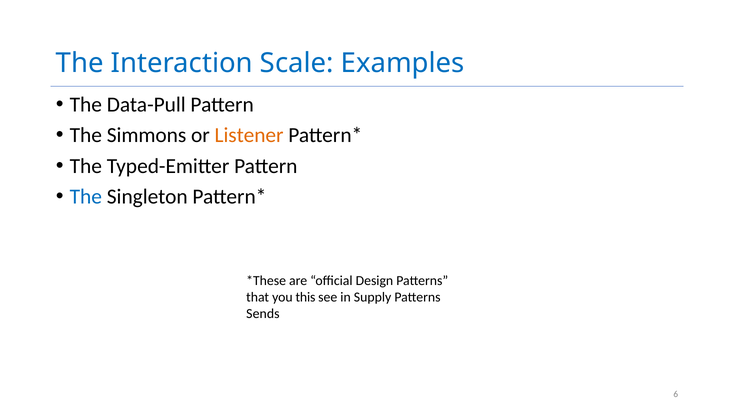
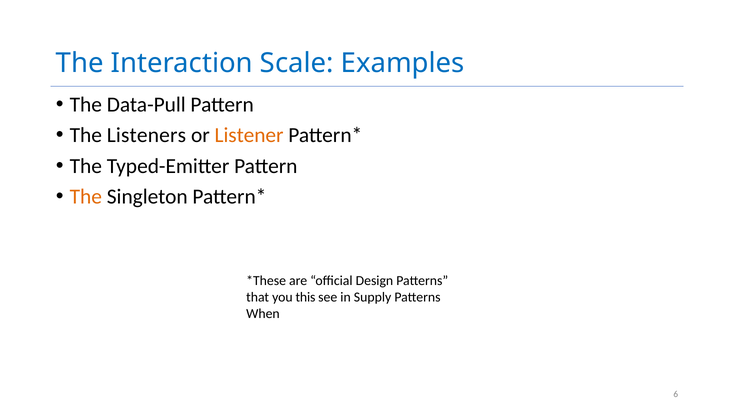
Simmons: Simmons -> Listeners
The at (86, 197) colour: blue -> orange
Sends: Sends -> When
